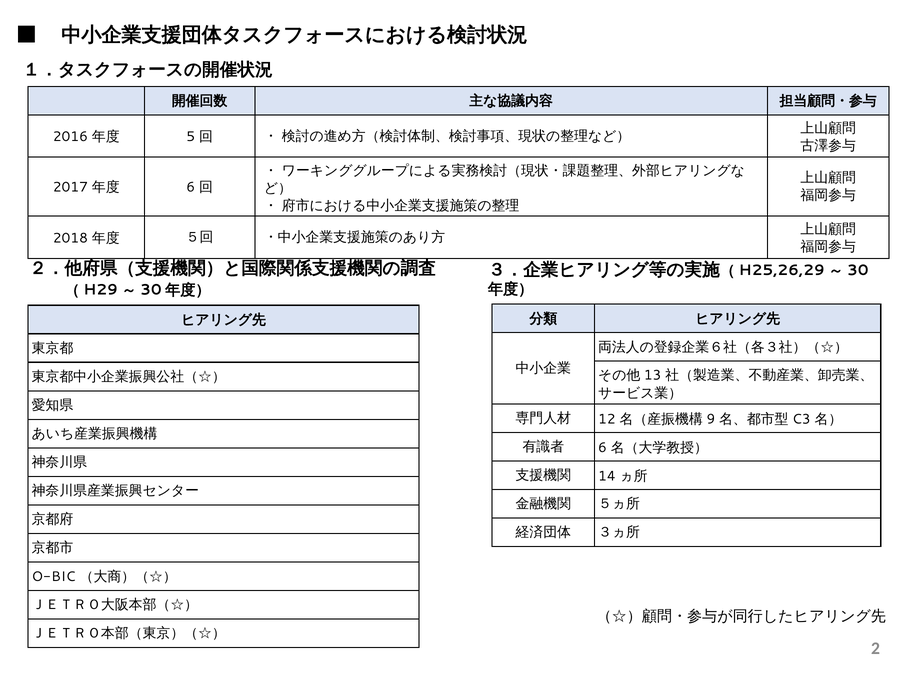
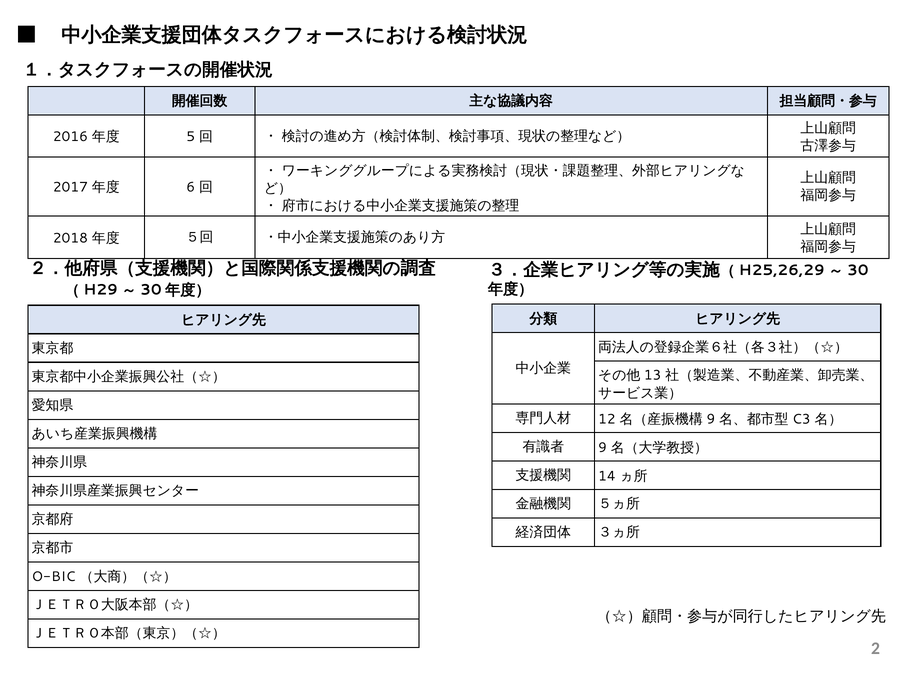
6 at (602, 448): 6 -> 9
